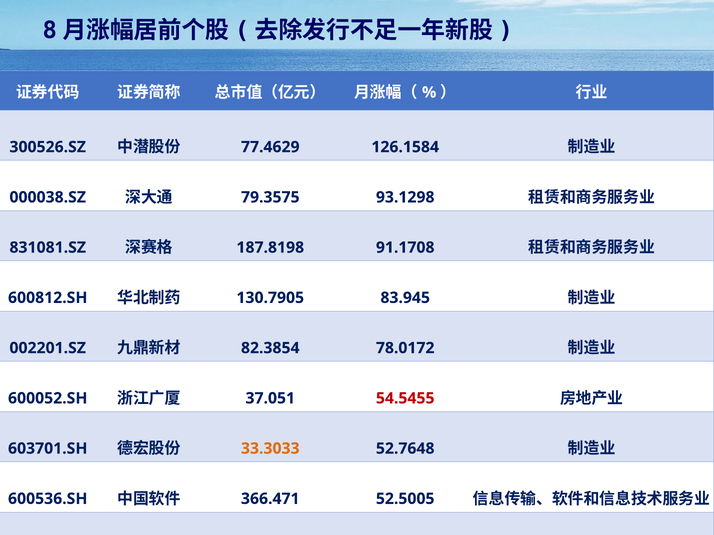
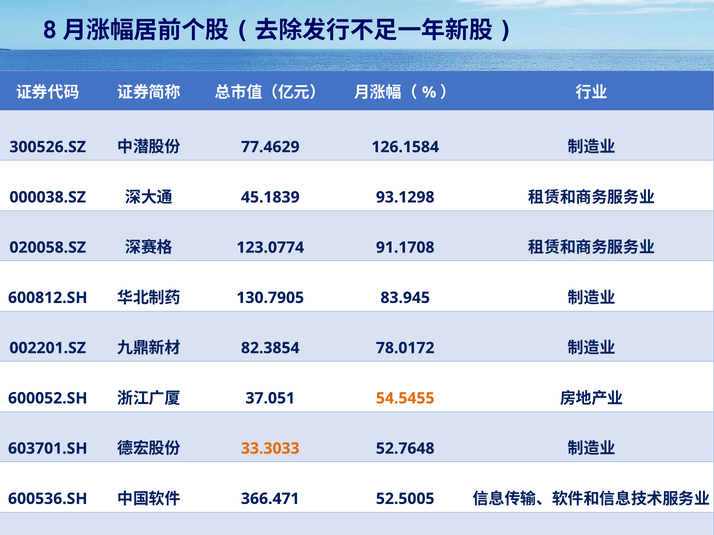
79.3575: 79.3575 -> 45.1839
831081.SZ: 831081.SZ -> 020058.SZ
187.8198: 187.8198 -> 123.0774
54.5455 colour: red -> orange
